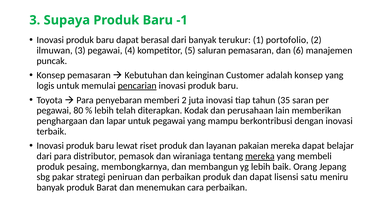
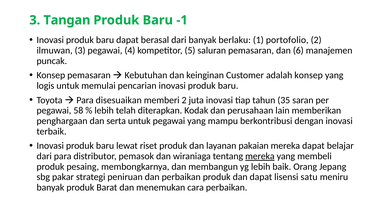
Supaya: Supaya -> Tangan
terukur: terukur -> berlaku
pencarian underline: present -> none
penyebaran: penyebaran -> disesuaikan
80: 80 -> 58
lapar: lapar -> serta
